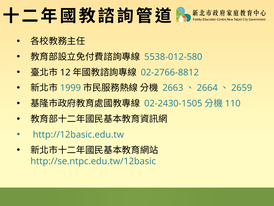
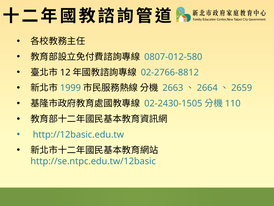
5538-012-580: 5538-012-580 -> 0807-012-580
